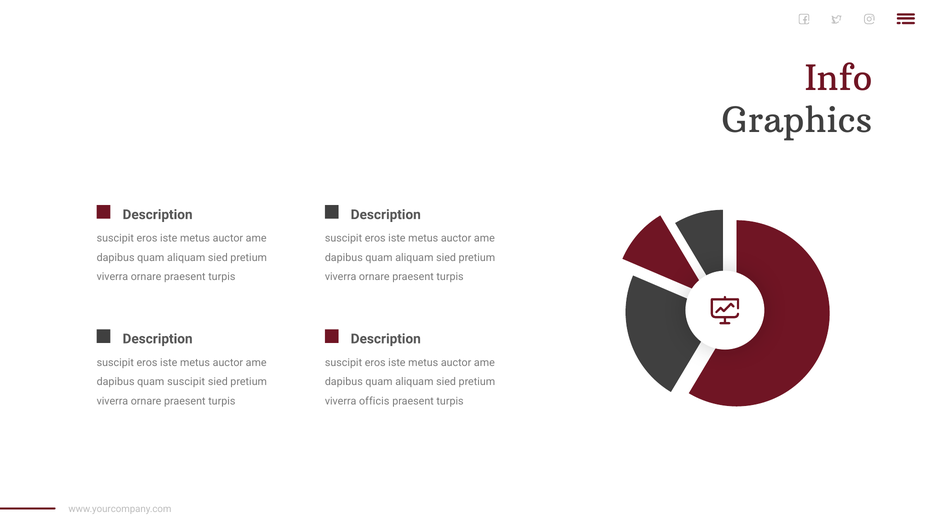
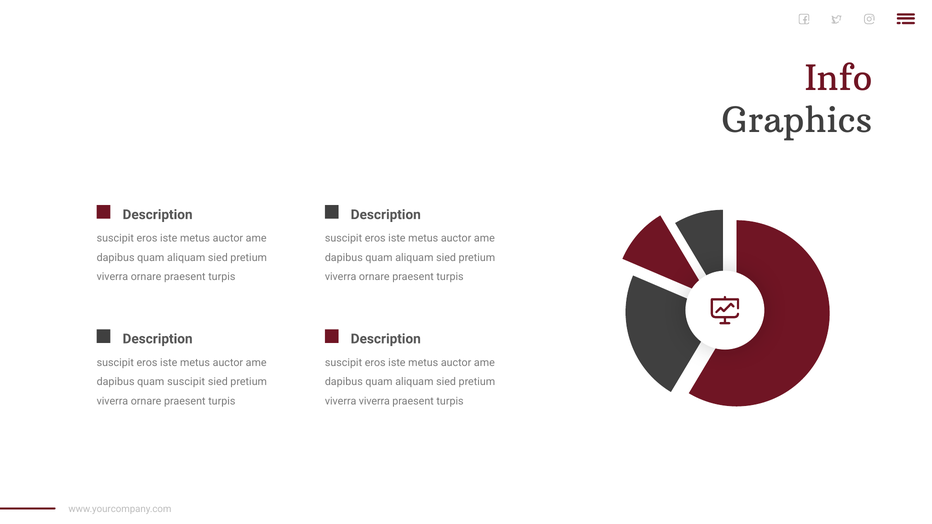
viverra officis: officis -> viverra
